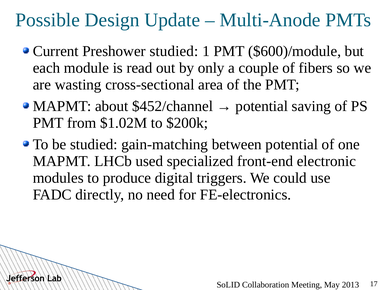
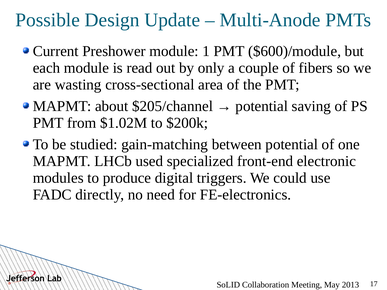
Preshower studied: studied -> module
$452/channel: $452/channel -> $205/channel
